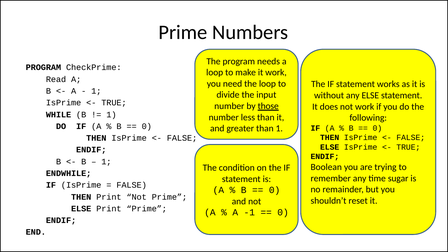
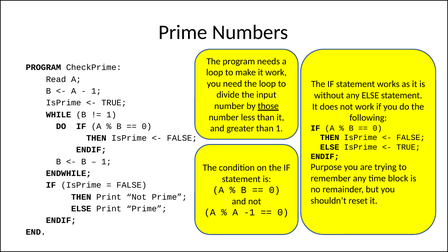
Boolean: Boolean -> Purpose
sugar: sugar -> block
